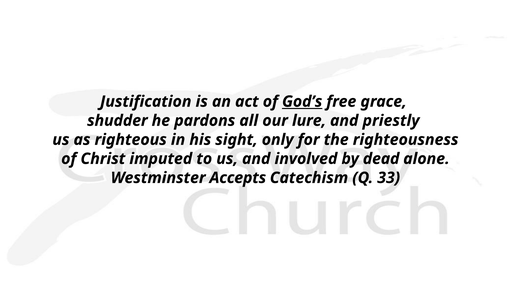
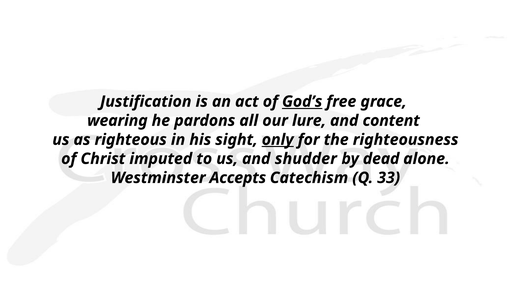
shudder: shudder -> wearing
priestly: priestly -> content
only underline: none -> present
involved: involved -> shudder
